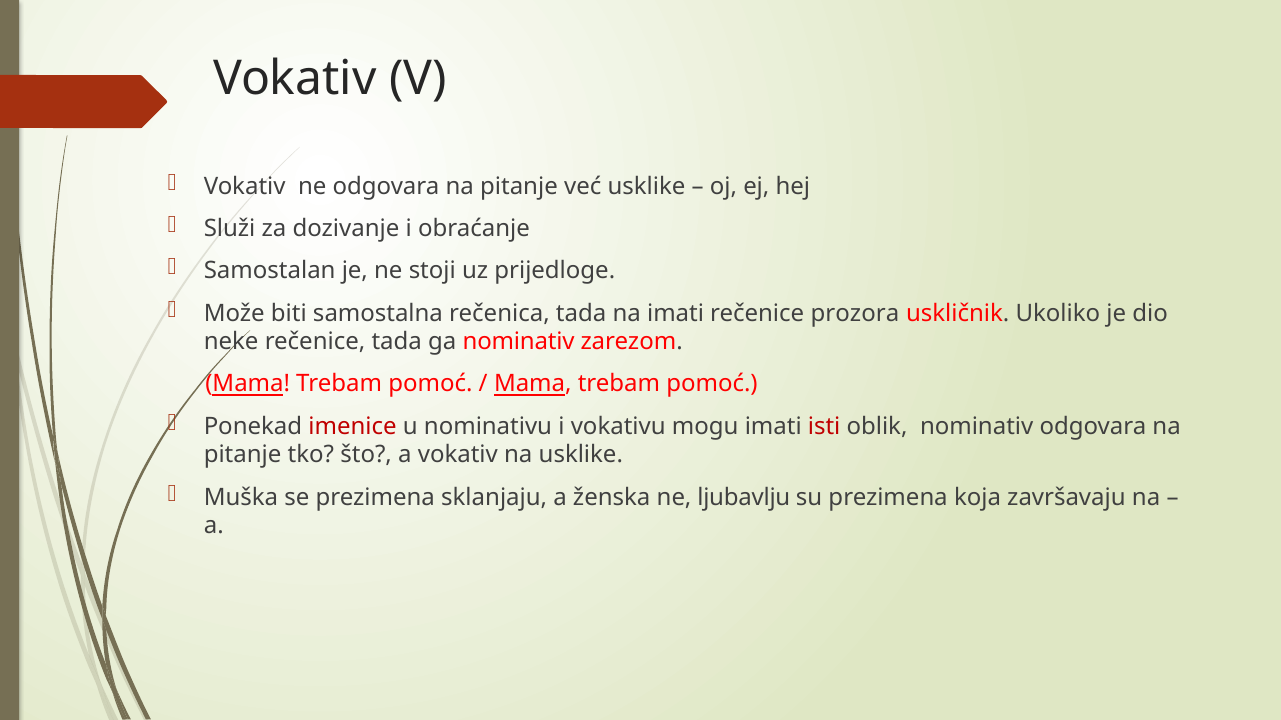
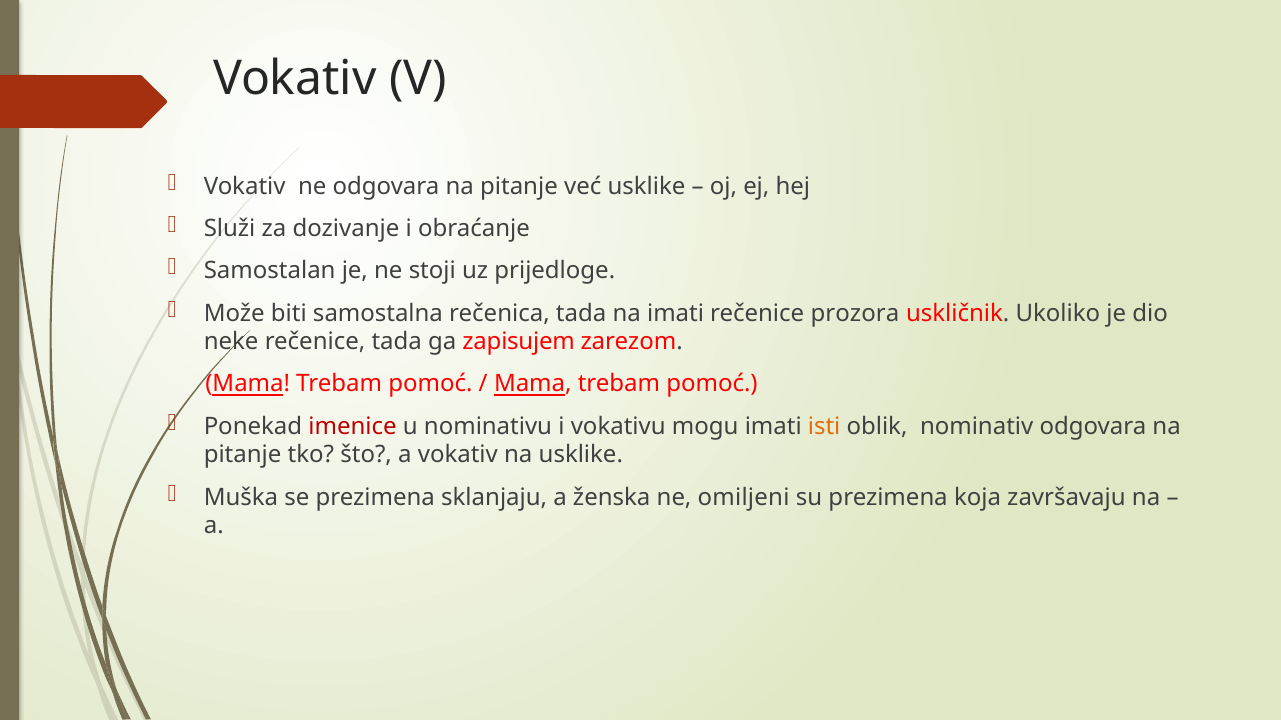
ga nominativ: nominativ -> zapisujem
isti colour: red -> orange
ljubavlju: ljubavlju -> omiljeni
